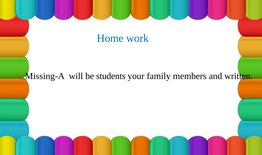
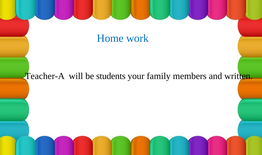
Missing-A: Missing-A -> Teacher-A
